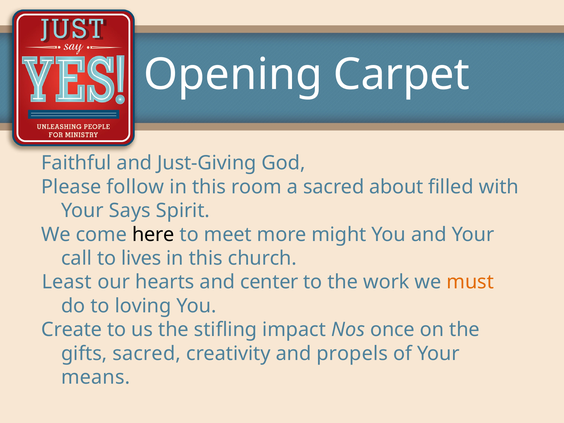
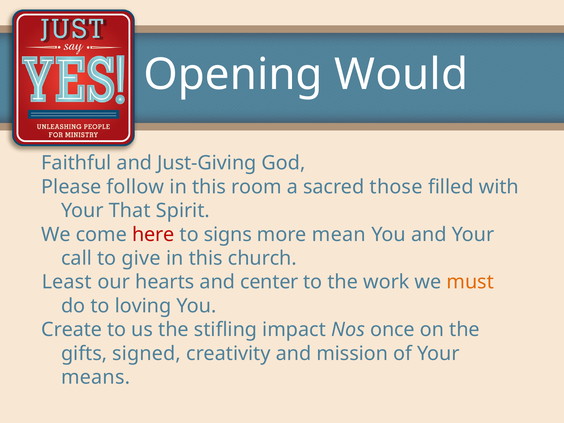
Carpet: Carpet -> Would
about: about -> those
Says: Says -> That
here colour: black -> red
meet: meet -> signs
might: might -> mean
lives: lives -> give
gifts sacred: sacred -> signed
propels: propels -> mission
